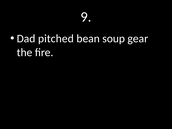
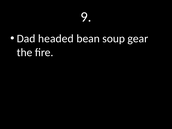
pitched: pitched -> headed
